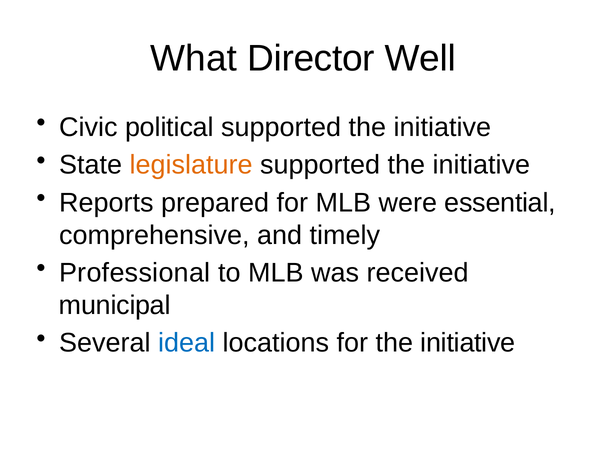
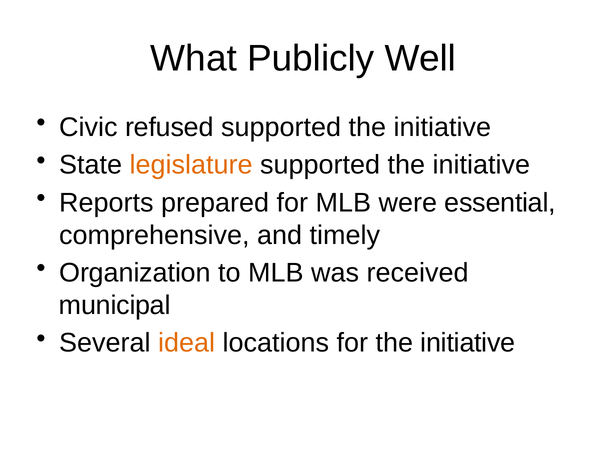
Director: Director -> Publicly
political: political -> refused
Professional: Professional -> Organization
ideal colour: blue -> orange
